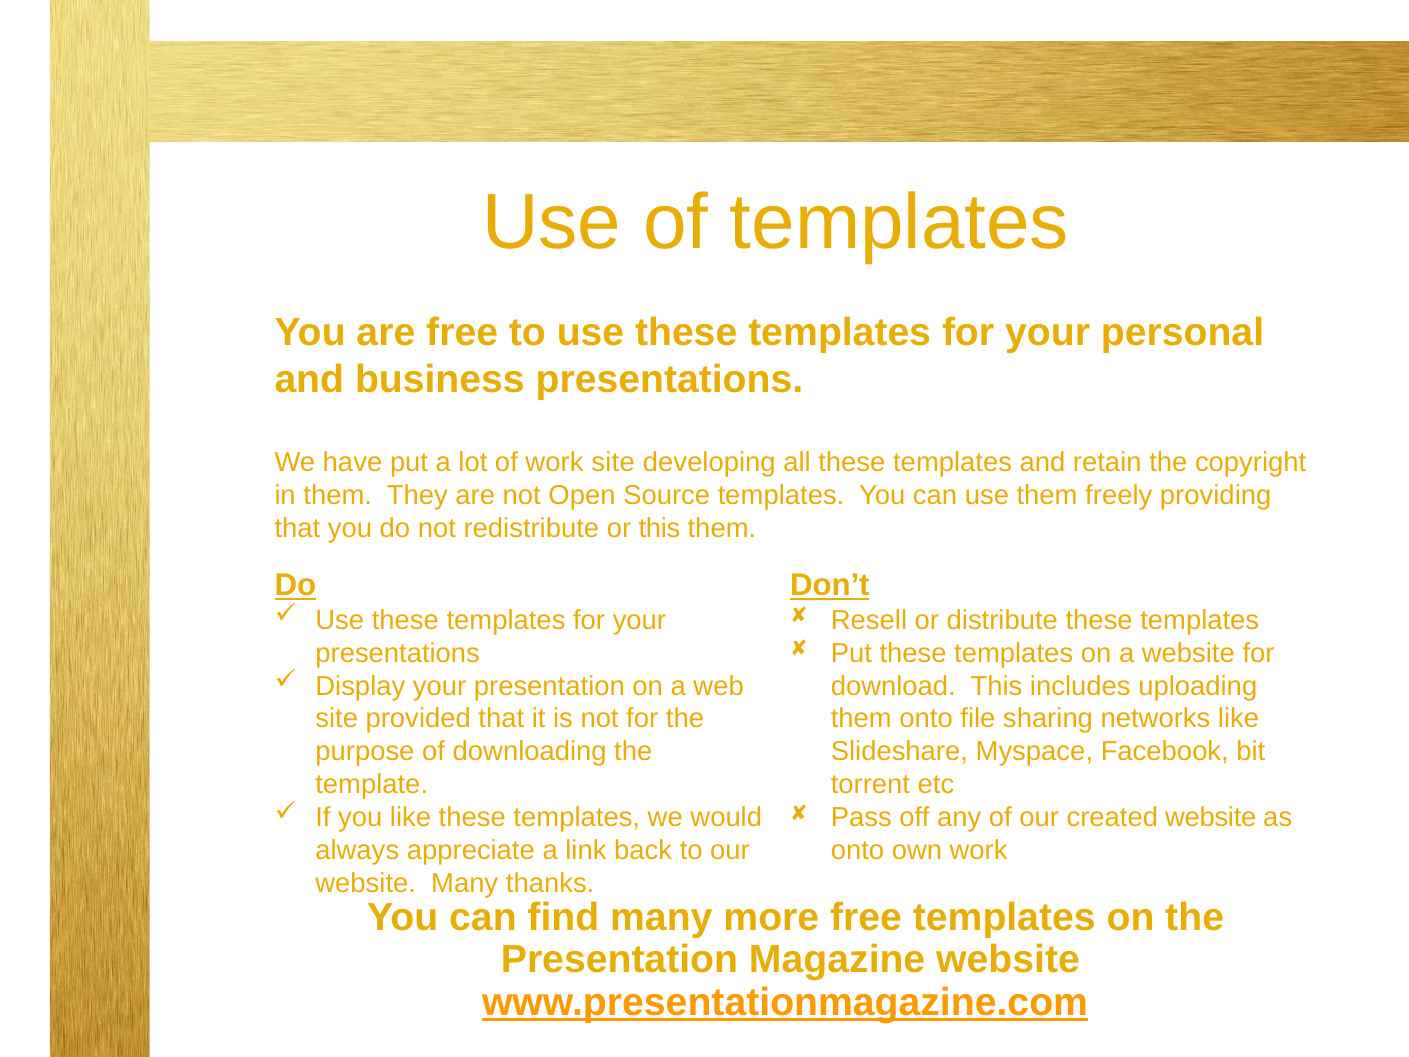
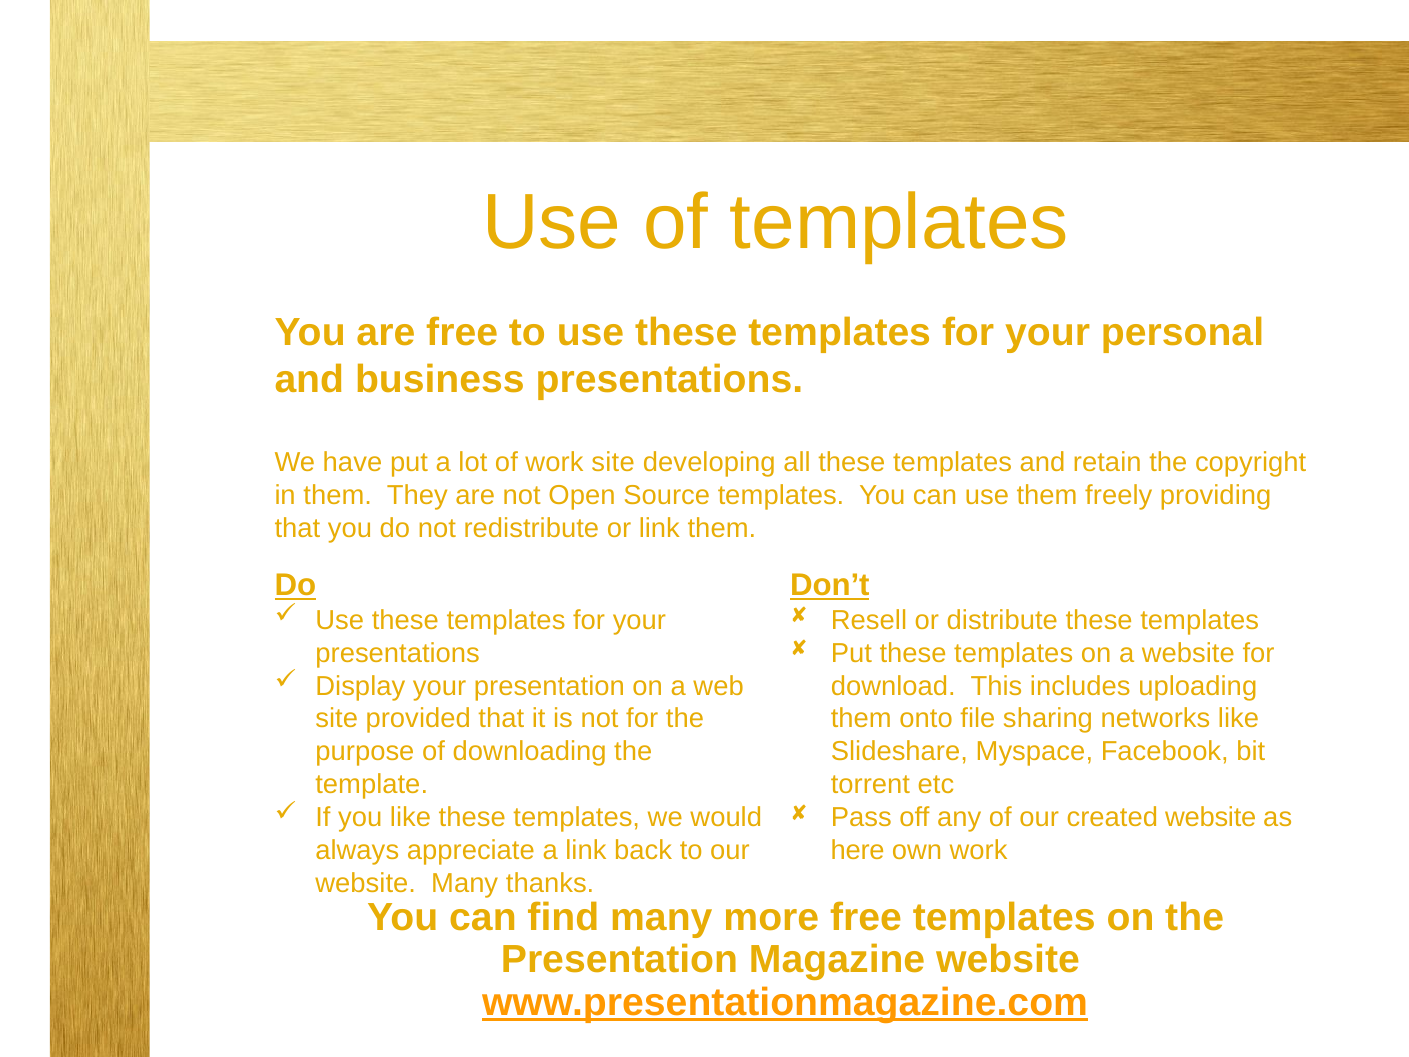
or this: this -> link
onto at (857, 850): onto -> here
